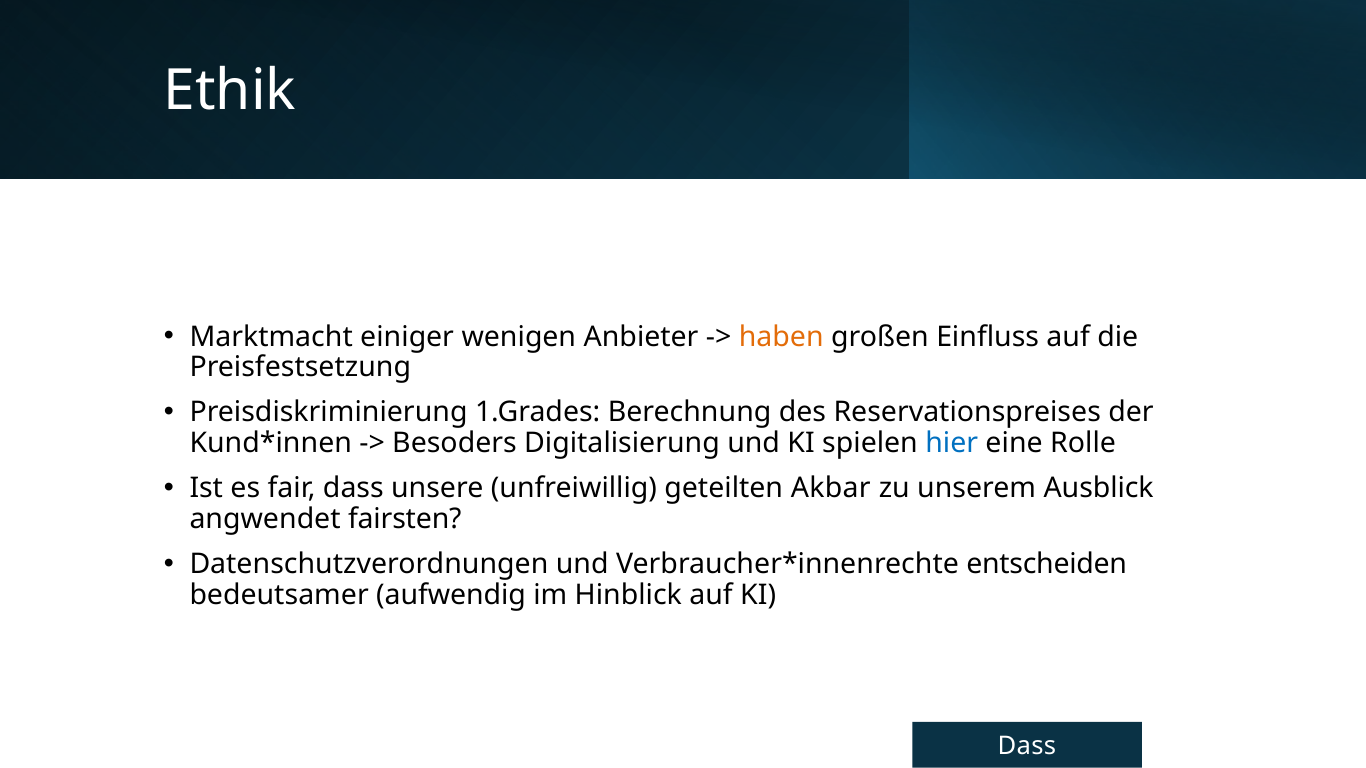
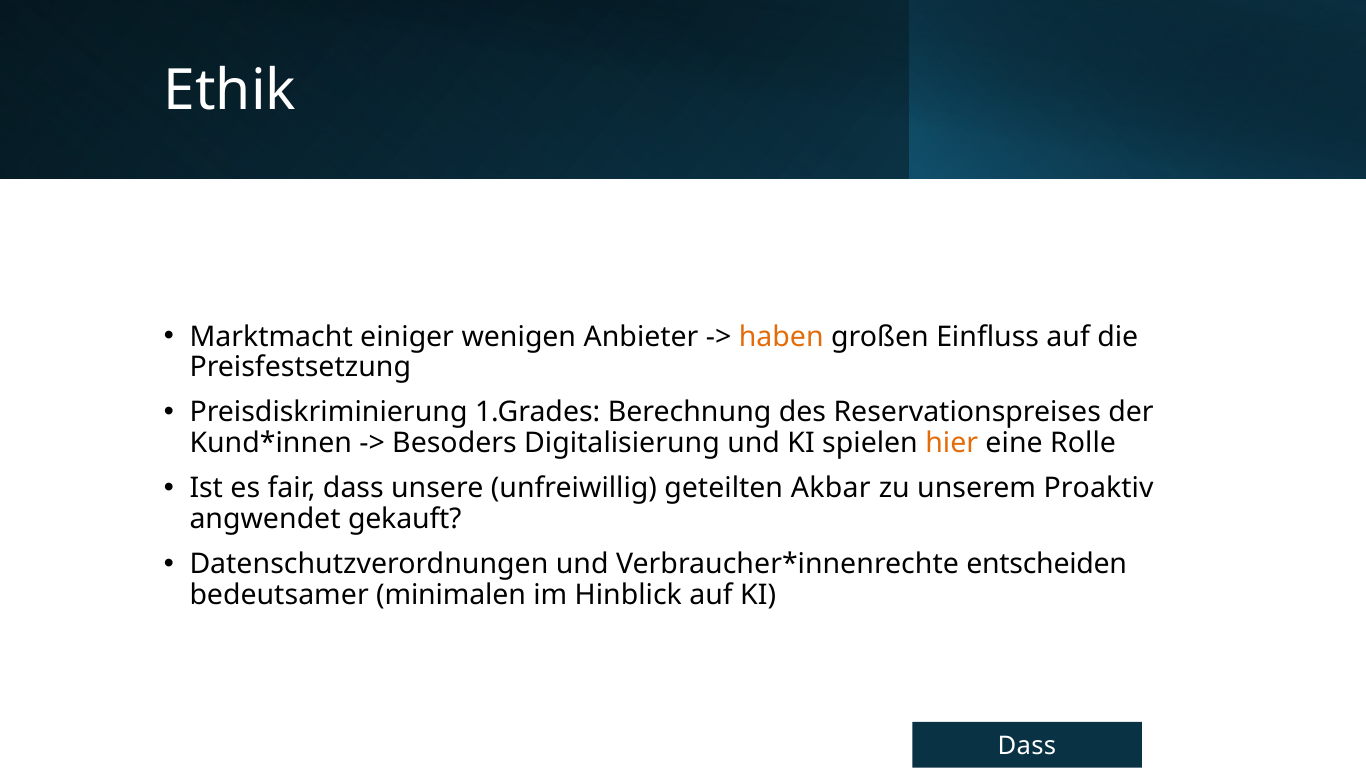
hier colour: blue -> orange
Ausblick: Ausblick -> Proaktiv
fairsten: fairsten -> gekauft
aufwendig: aufwendig -> minimalen
